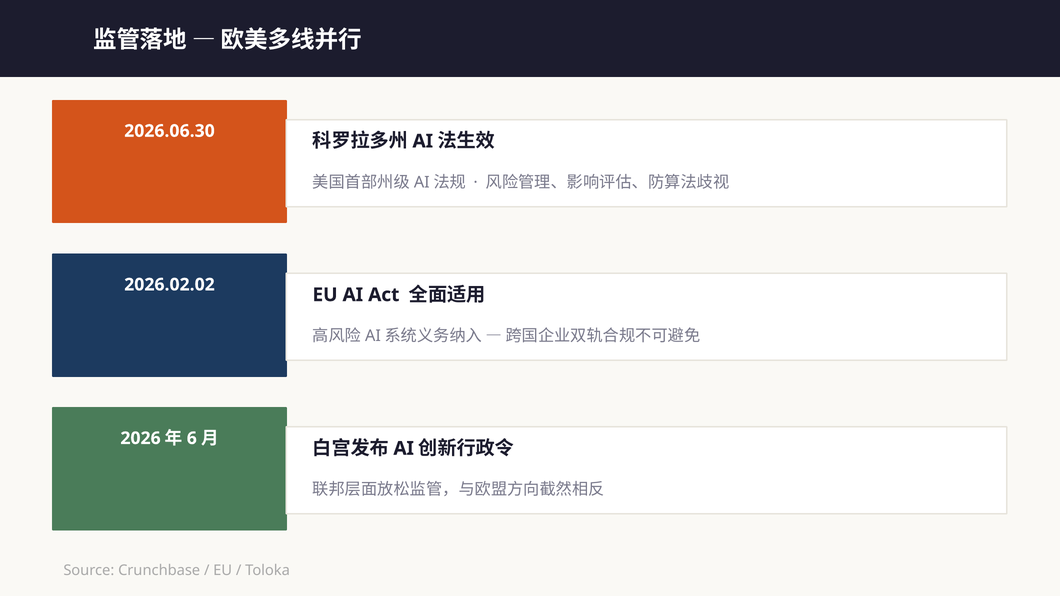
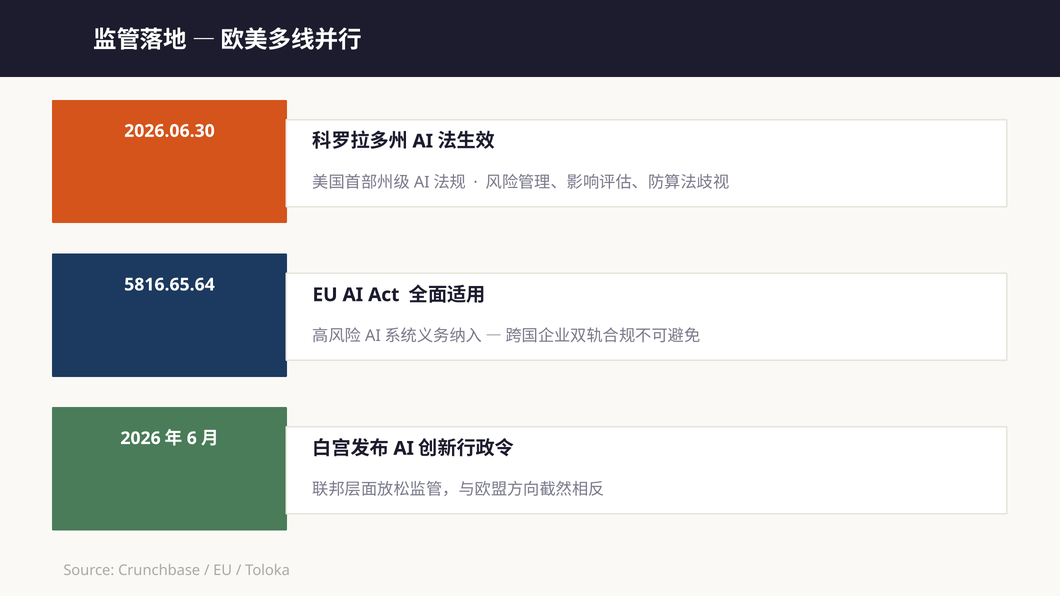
2026.02.02: 2026.02.02 -> 5816.65.64
